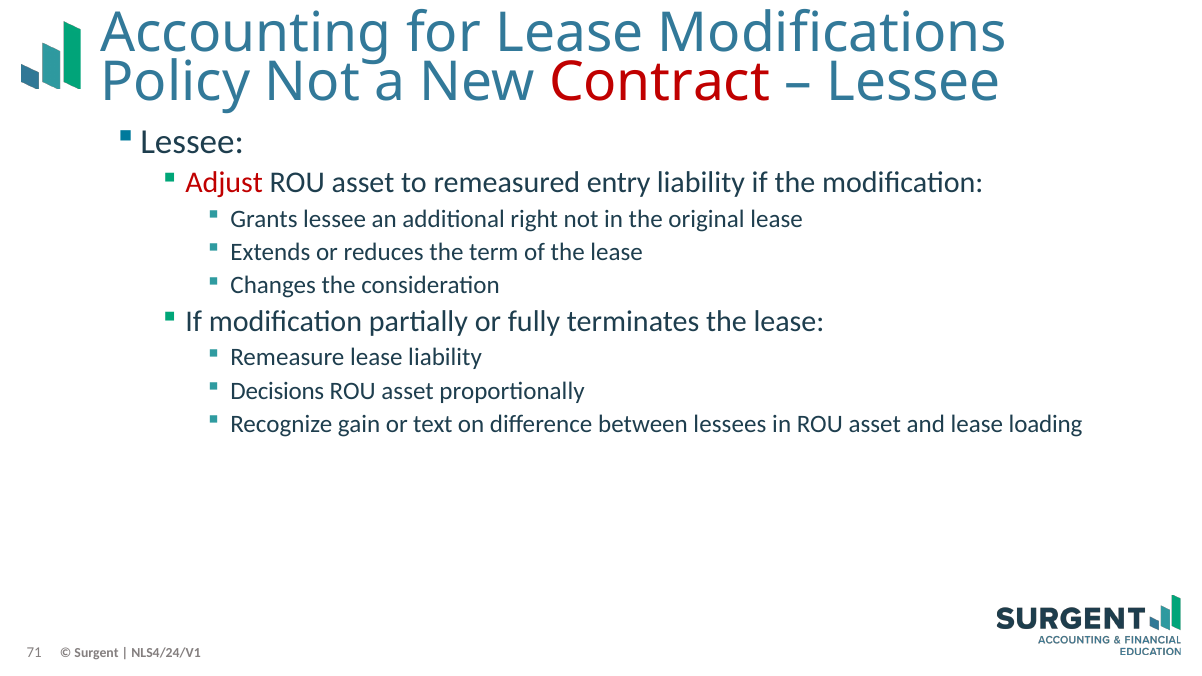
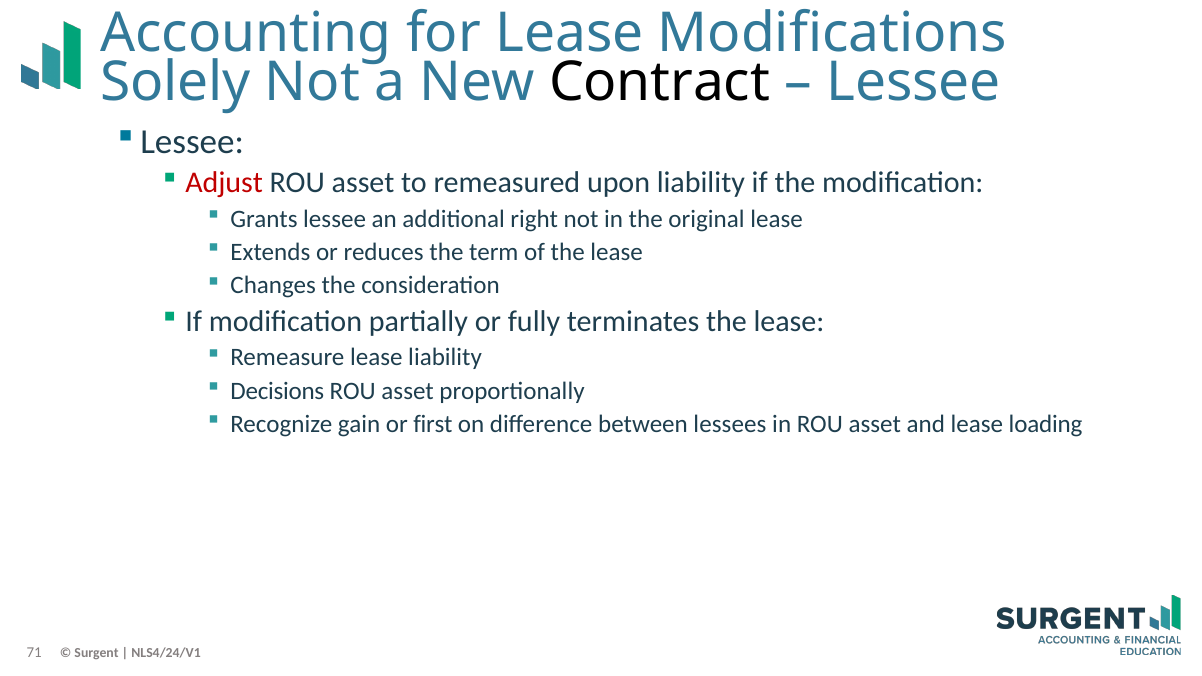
Policy: Policy -> Solely
Contract colour: red -> black
entry: entry -> upon
text: text -> first
